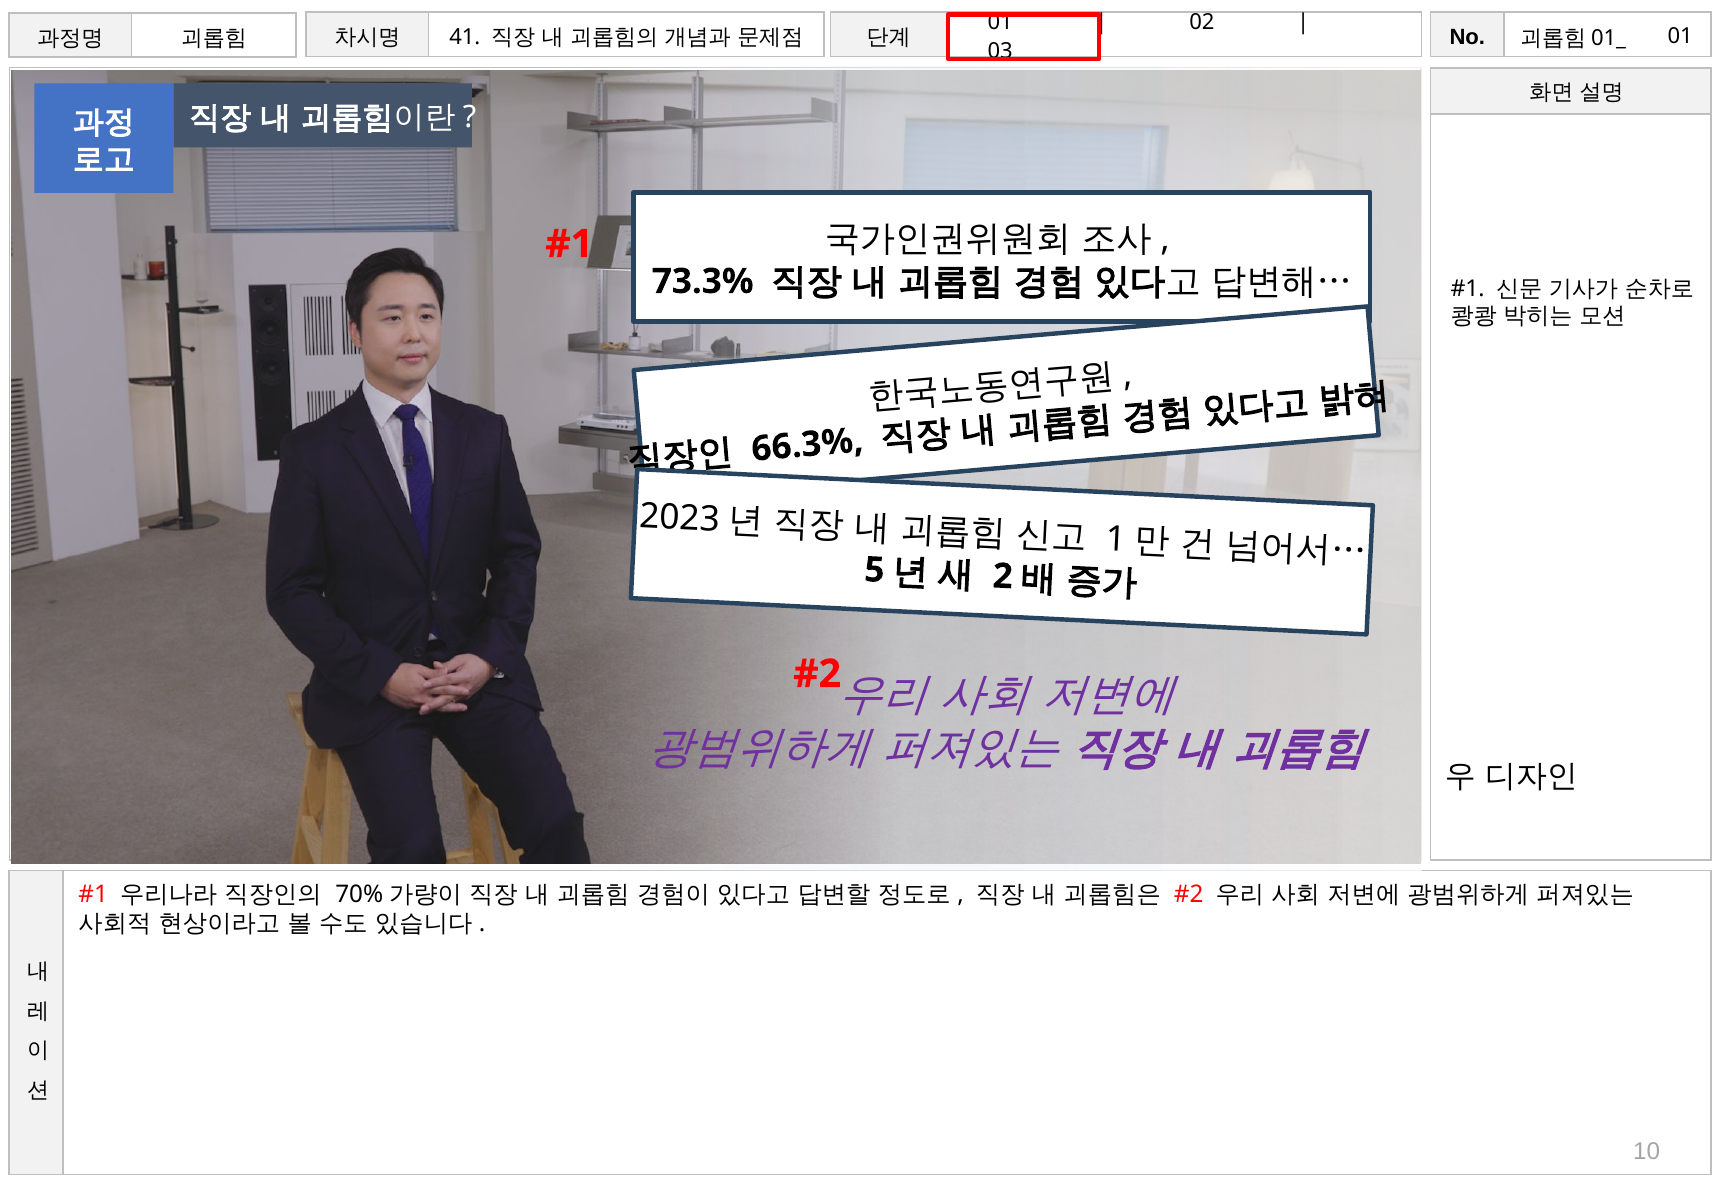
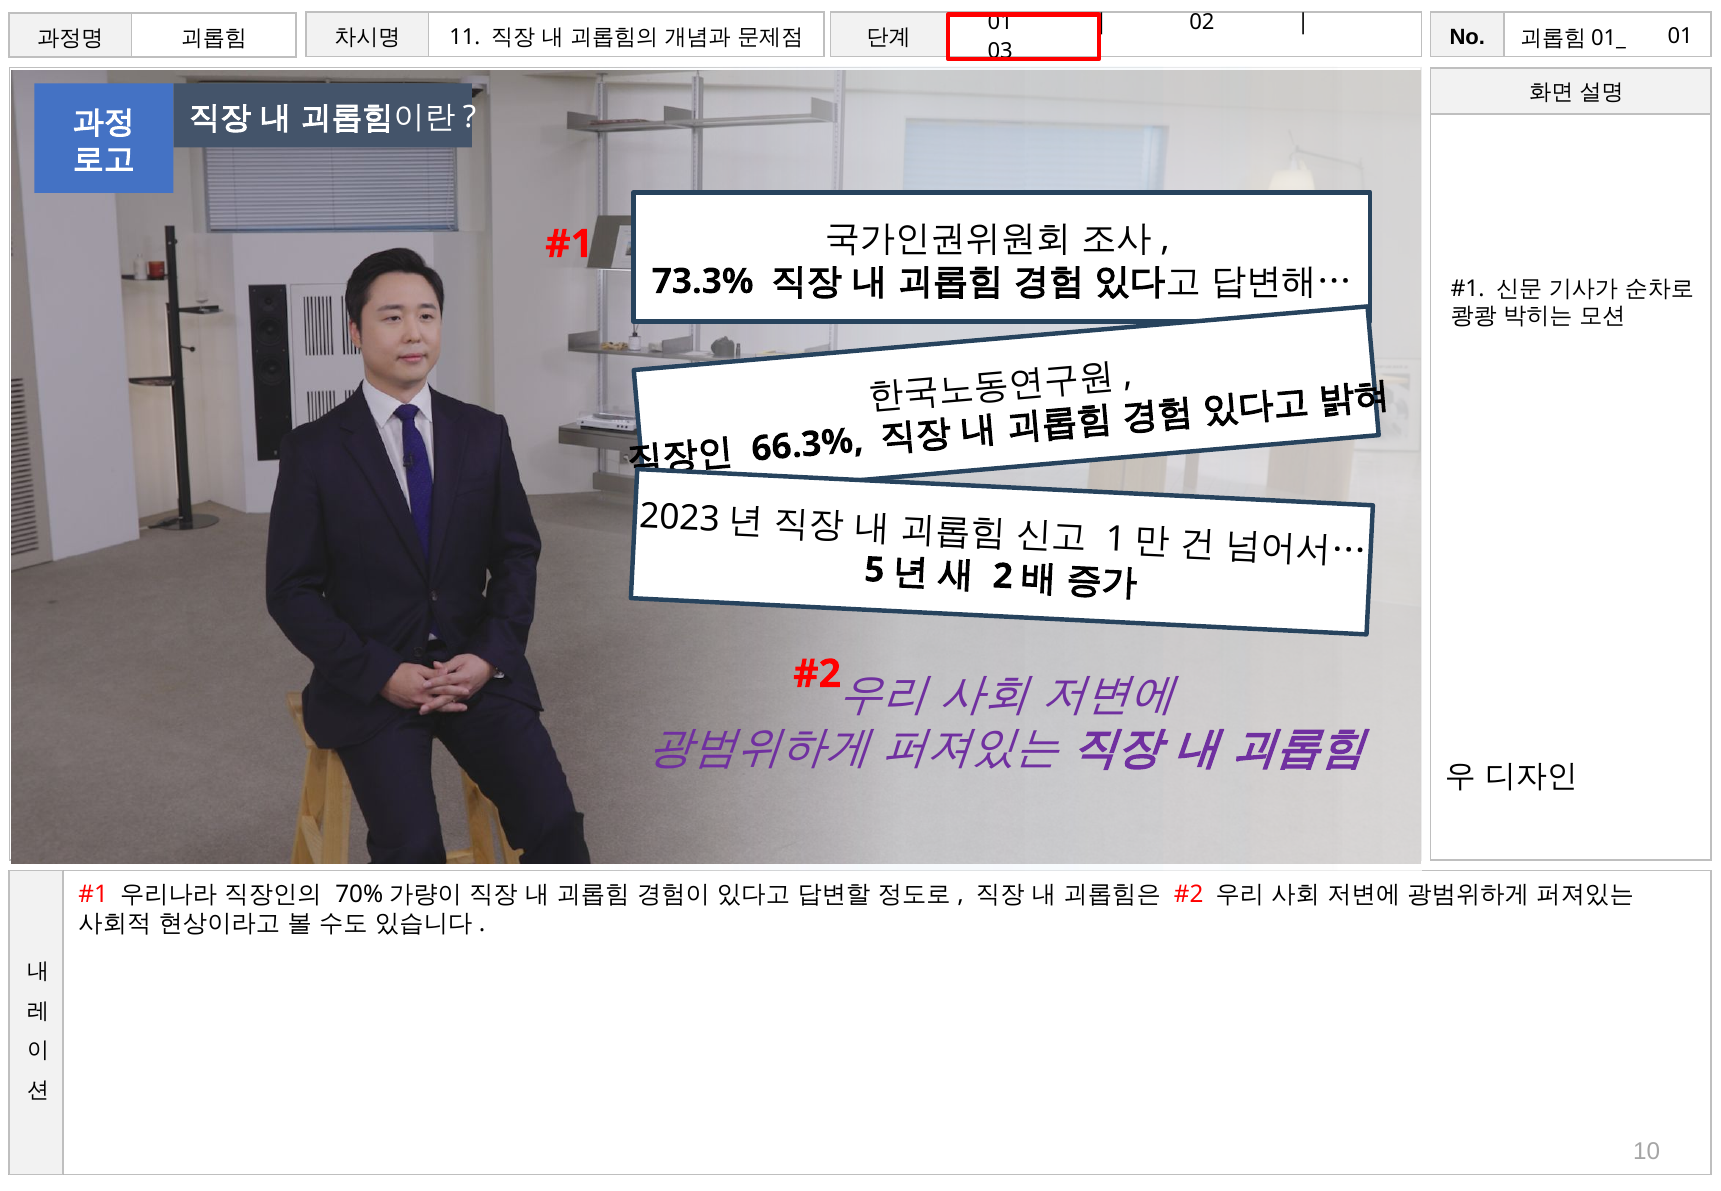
41: 41 -> 11
